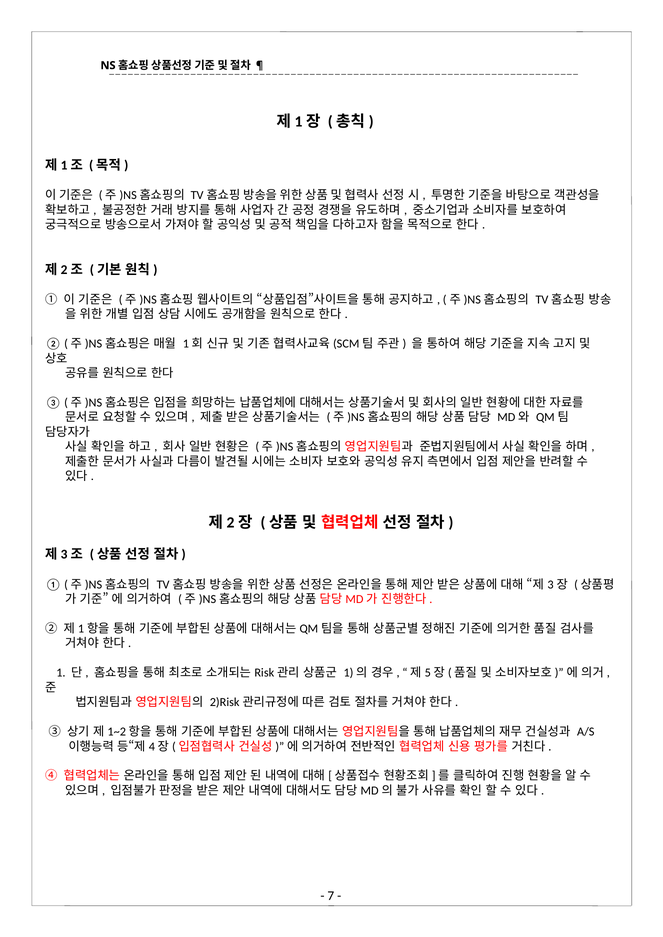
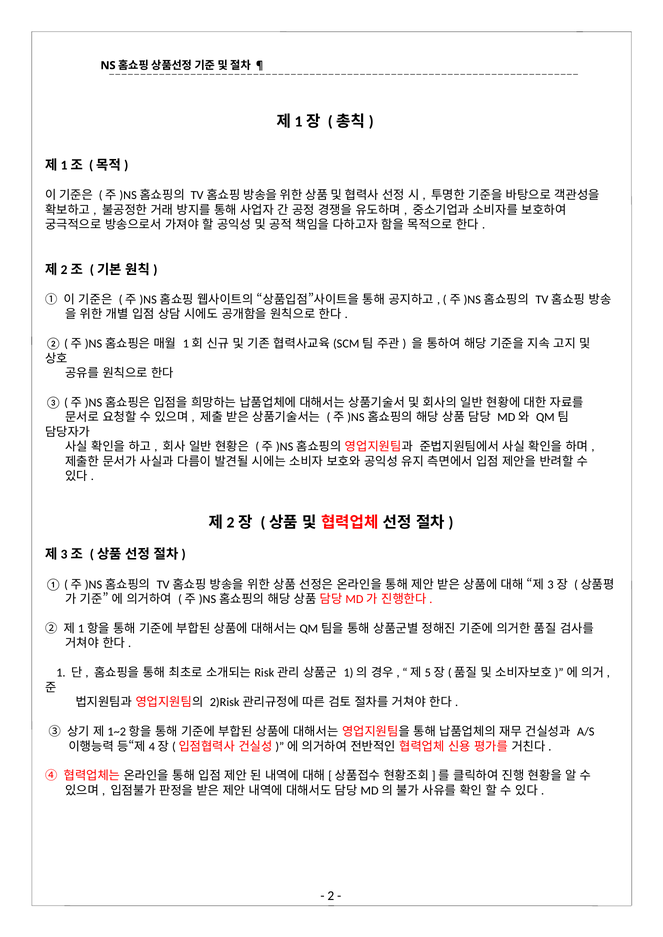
7: 7 -> 2
